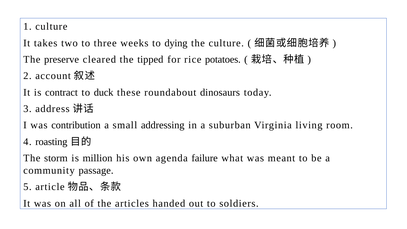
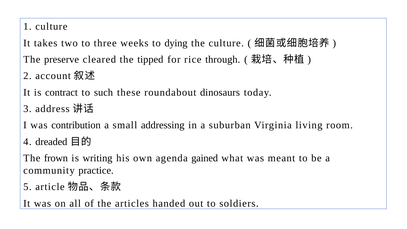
potatoes: potatoes -> through
duck: duck -> such
roasting: roasting -> dreaded
storm: storm -> frown
million: million -> writing
failure: failure -> gained
passage: passage -> practice
